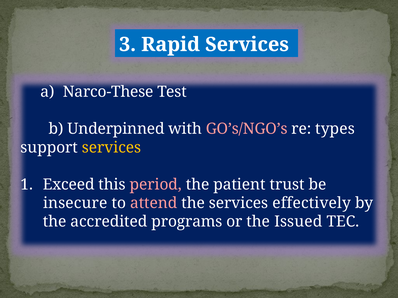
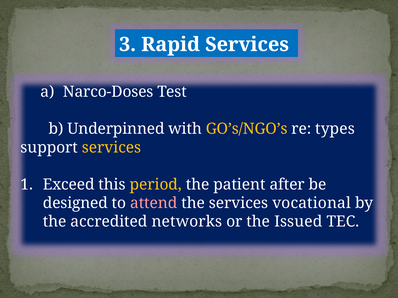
Narco-These: Narco-These -> Narco-Doses
GO’s/NGO’s colour: pink -> yellow
period colour: pink -> yellow
trust: trust -> after
insecure: insecure -> designed
effectively: effectively -> vocational
programs: programs -> networks
